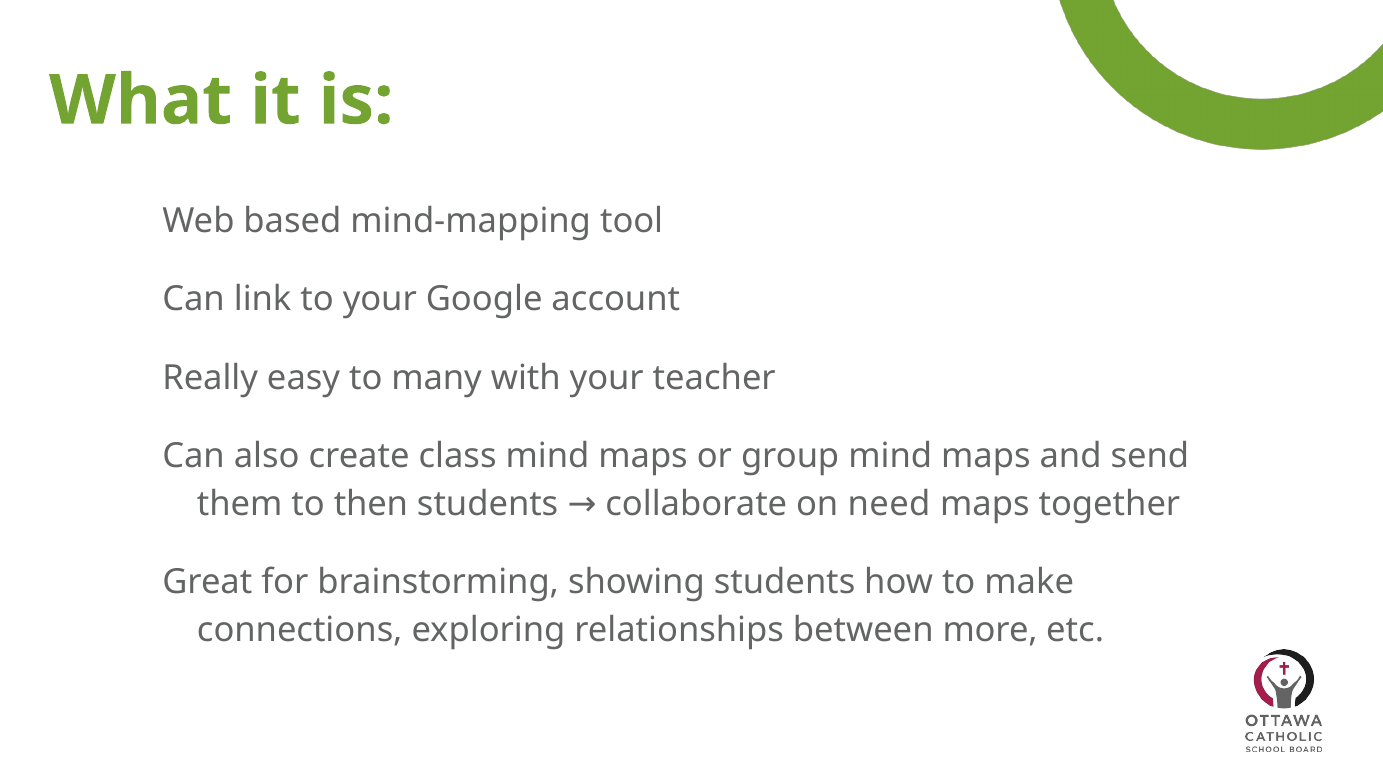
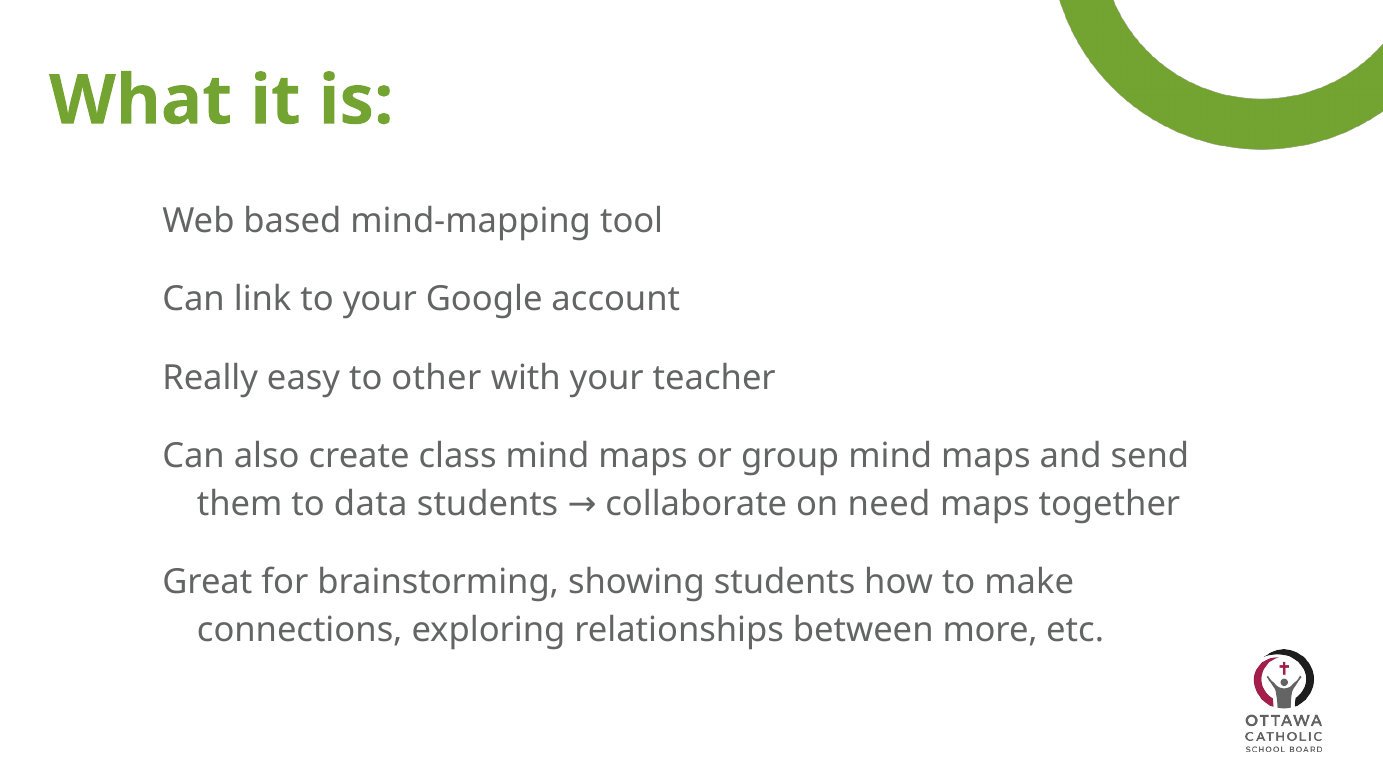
many: many -> other
then: then -> data
